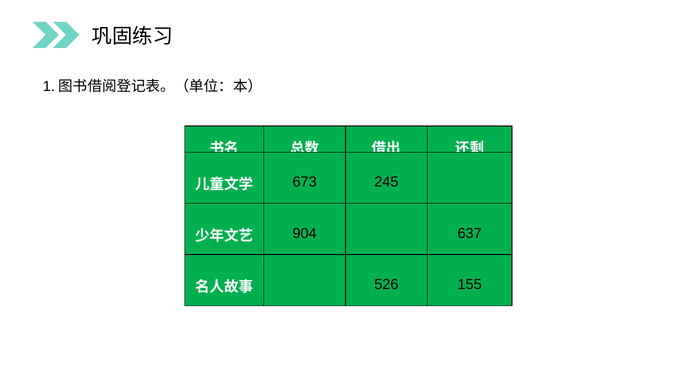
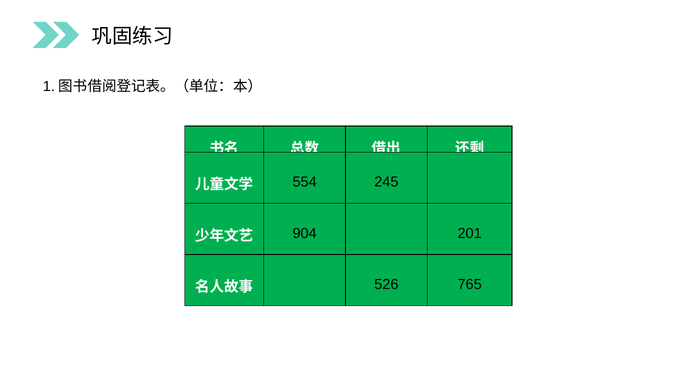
673: 673 -> 554
637: 637 -> 201
155: 155 -> 765
